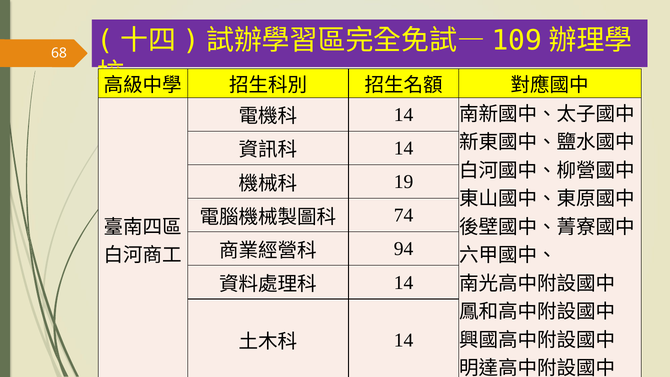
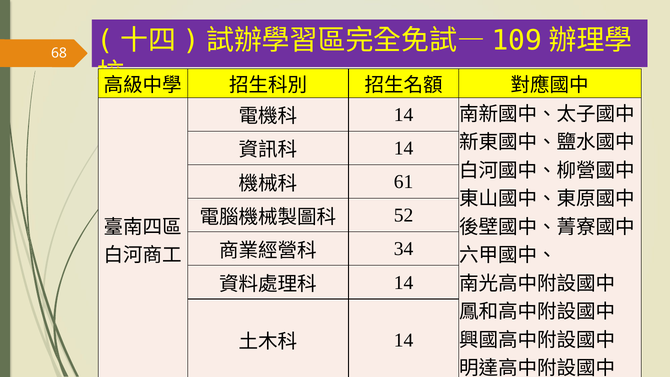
19: 19 -> 61
74: 74 -> 52
94: 94 -> 34
